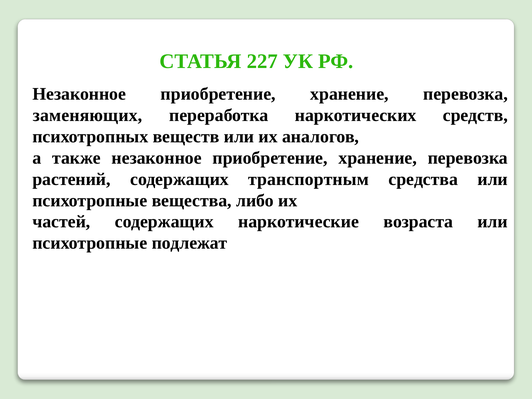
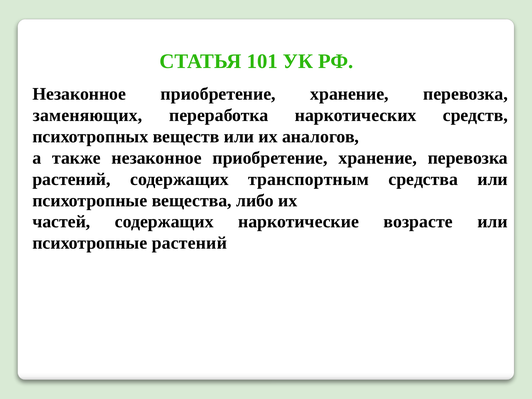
227: 227 -> 101
возраста: возраста -> возрасте
психотропные подлежат: подлежат -> растений
